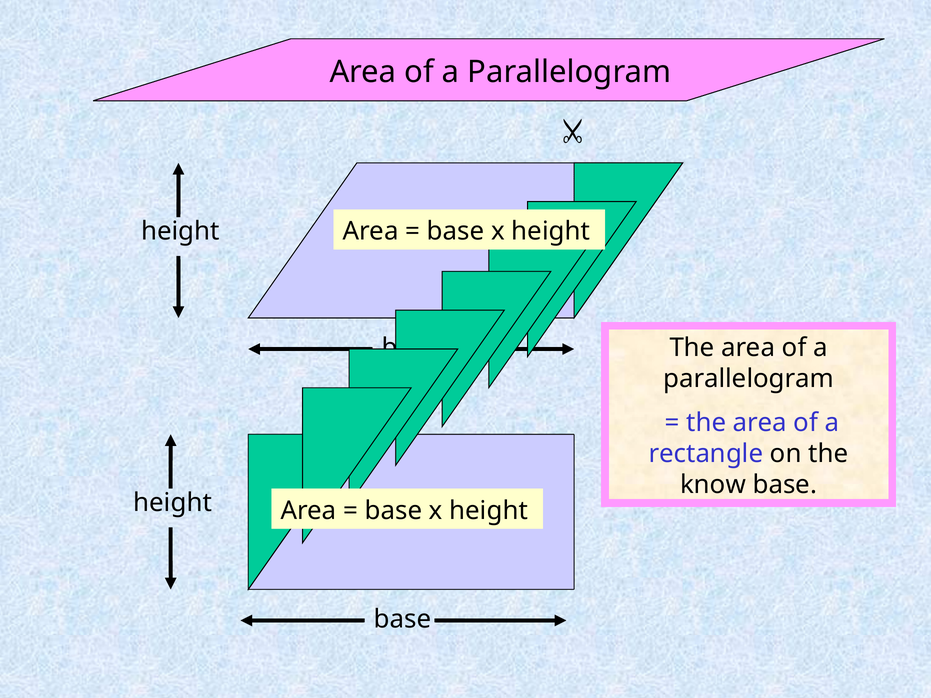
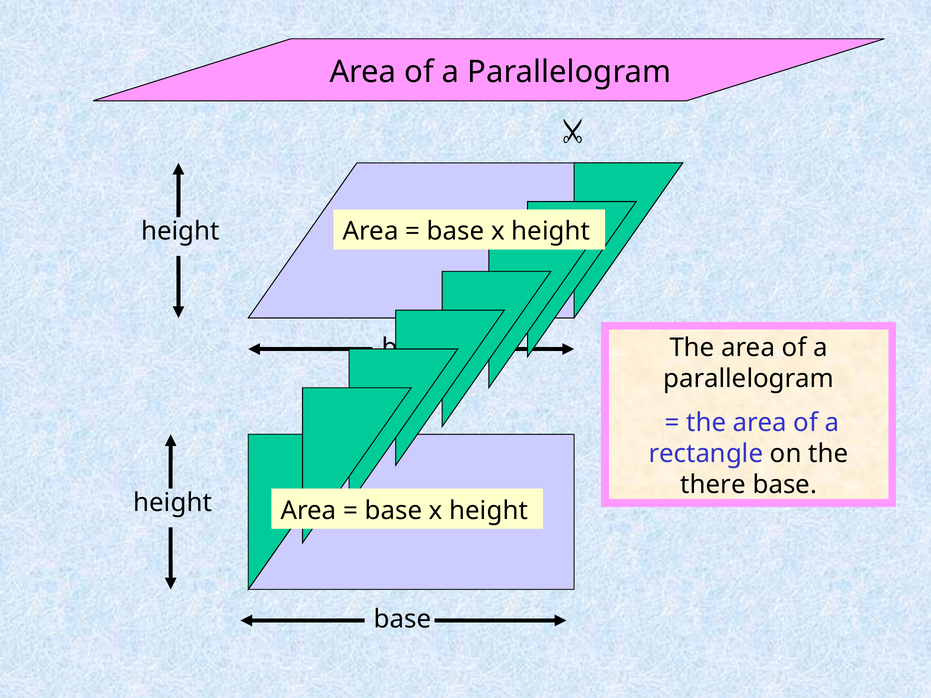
know: know -> there
